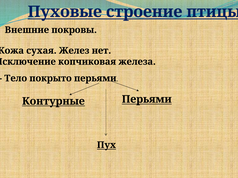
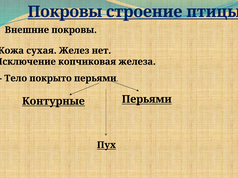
Пуховые at (65, 12): Пуховые -> Покровы
